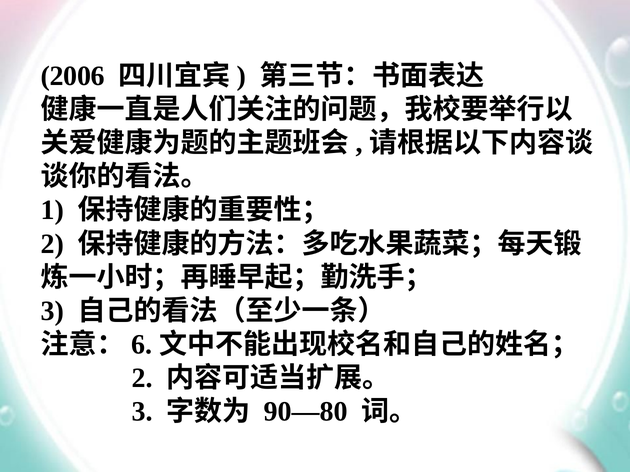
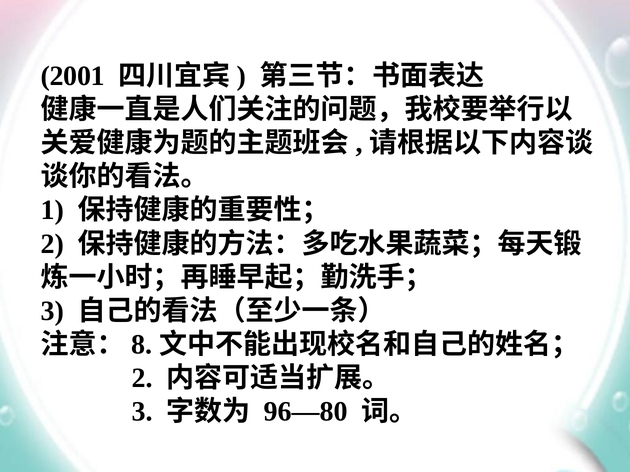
2006: 2006 -> 2001
6: 6 -> 8
90—80: 90—80 -> 96—80
